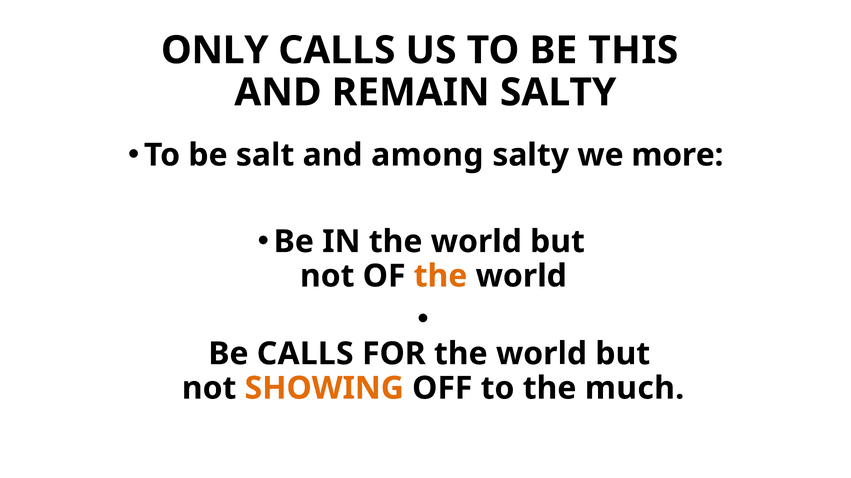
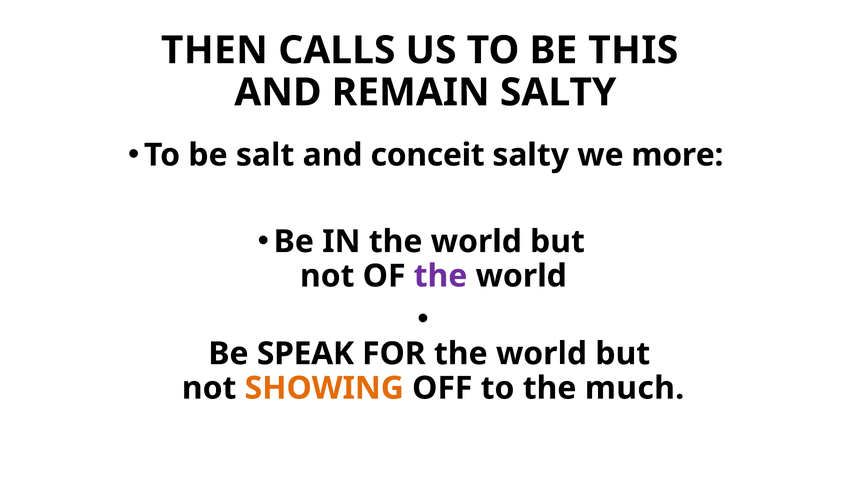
ONLY: ONLY -> THEN
among: among -> conceit
the at (440, 276) colour: orange -> purple
Be CALLS: CALLS -> SPEAK
